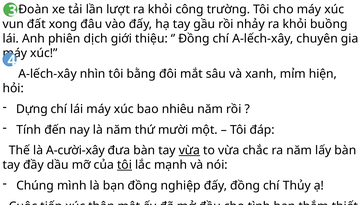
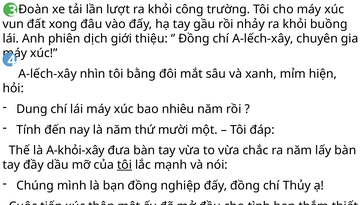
Dựng: Dựng -> Dung
A-cười-xây: A-cười-xây -> A-khỏi-xây
vừa at (189, 150) underline: present -> none
